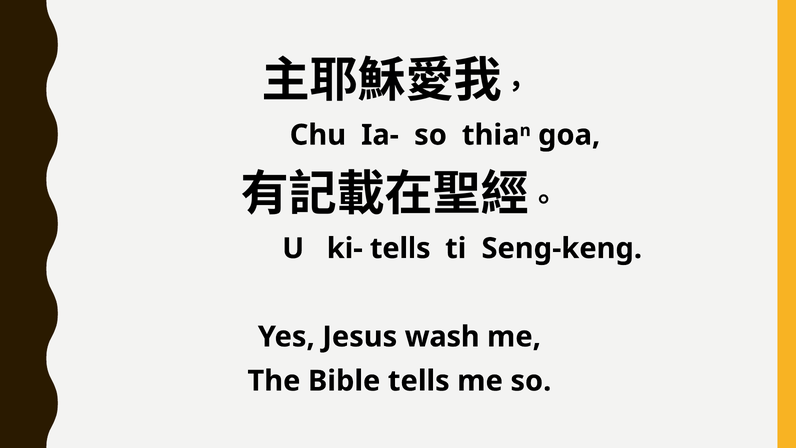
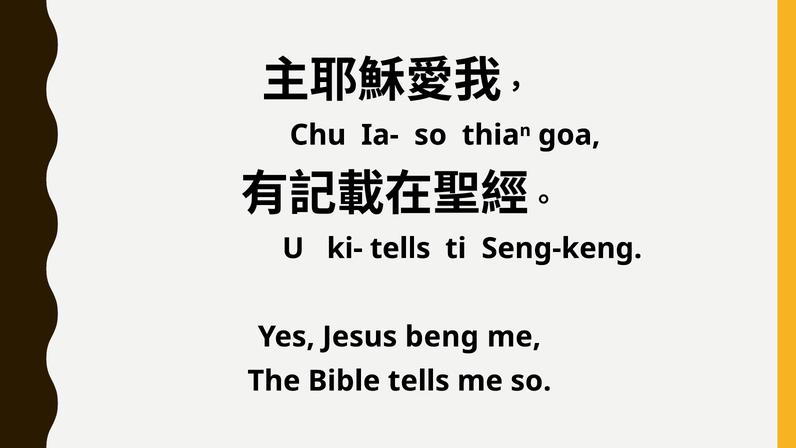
wash: wash -> beng
